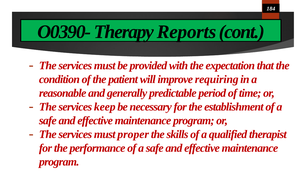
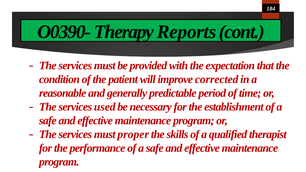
requiring: requiring -> corrected
keep: keep -> used
